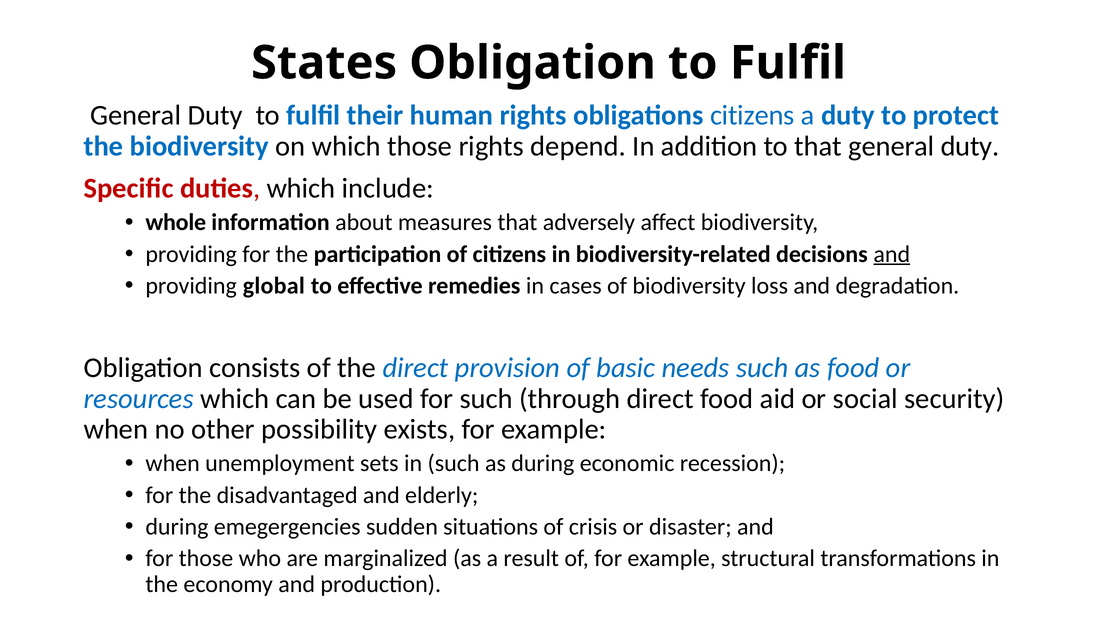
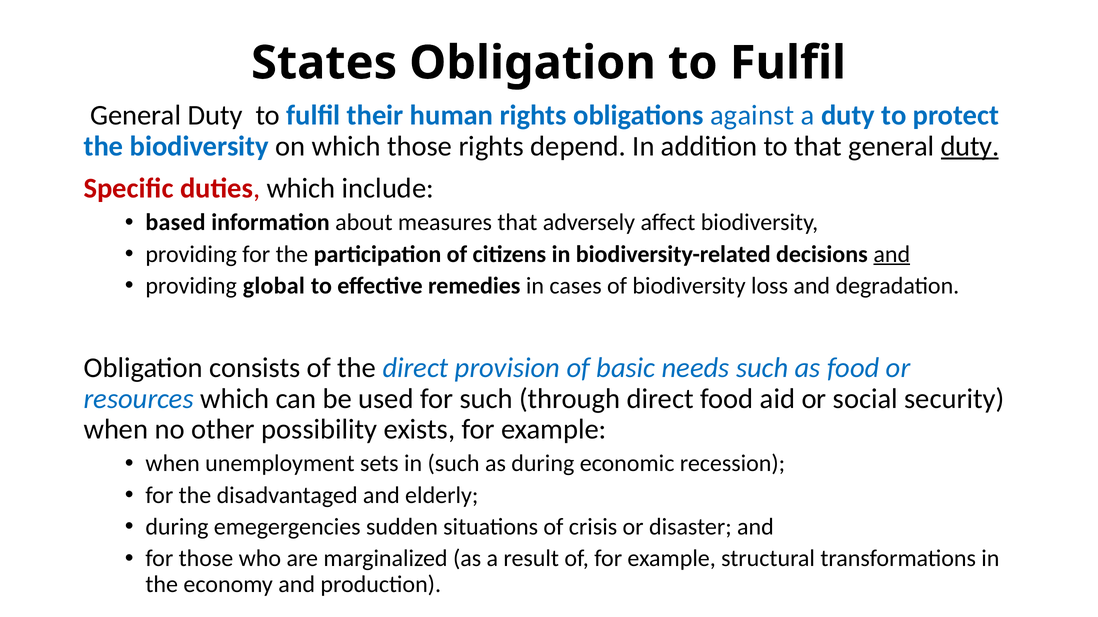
obligations citizens: citizens -> against
duty at (970, 146) underline: none -> present
whole: whole -> based
